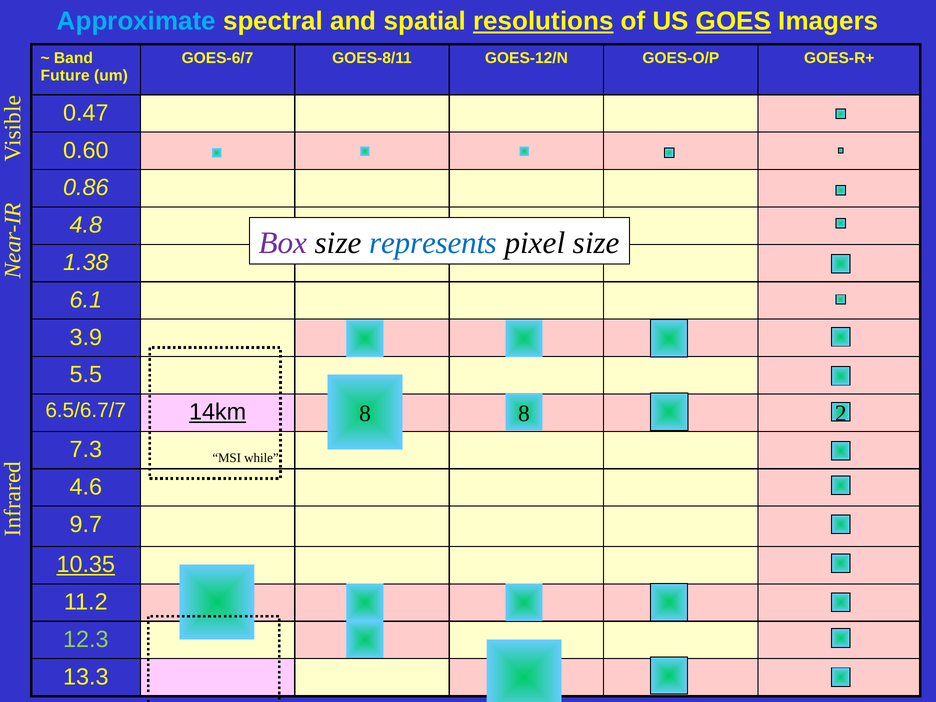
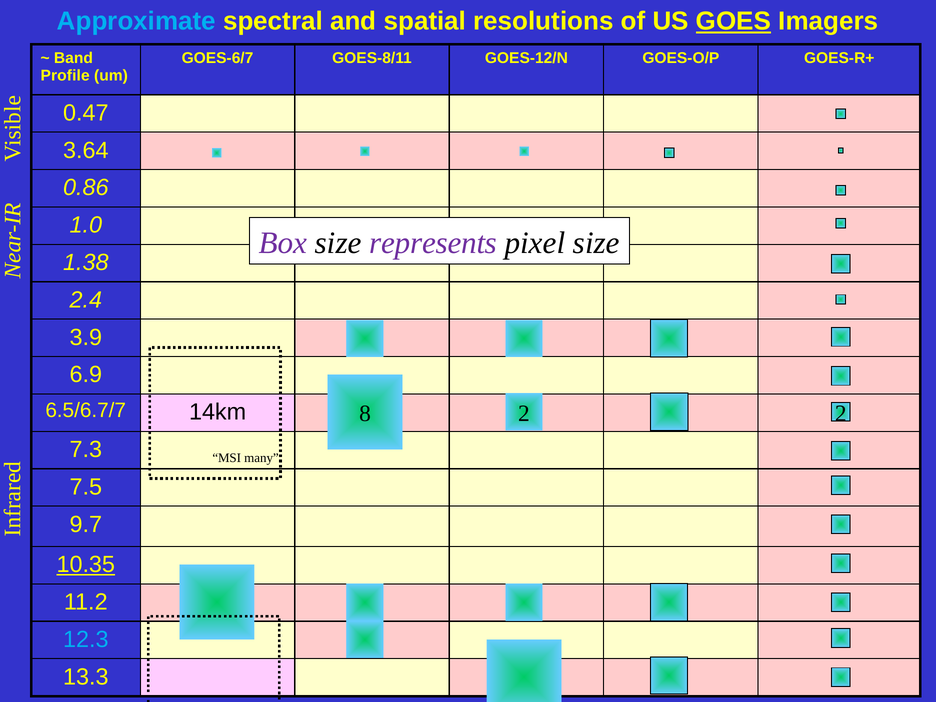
resolutions underline: present -> none
Future: Future -> Profile
0.60: 0.60 -> 3.64
4.8: 4.8 -> 1.0
represents colour: blue -> purple
6.1: 6.1 -> 2.4
5.5: 5.5 -> 6.9
14km underline: present -> none
8 8: 8 -> 2
while: while -> many
4.6: 4.6 -> 7.5
12.3 colour: light green -> light blue
